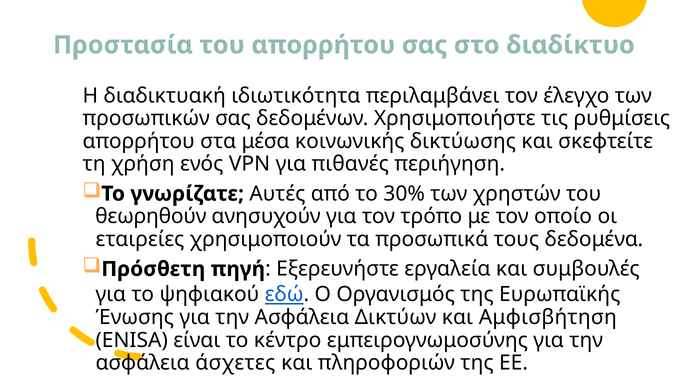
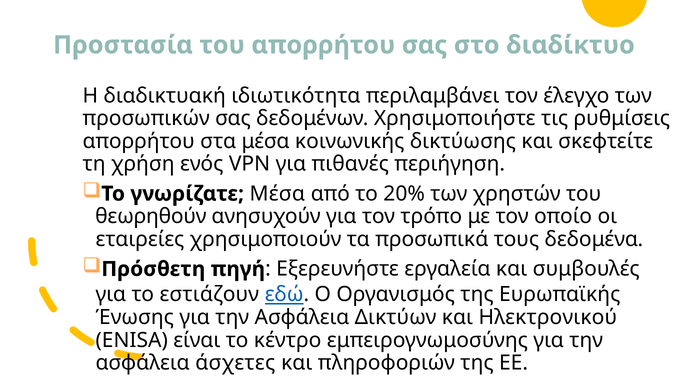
γνωρίζατε Αυτές: Αυτές -> Μέσα
30%: 30% -> 20%
ψηφιακού: ψηφιακού -> εστιάζουν
Αμφισβήτηση: Αμφισβήτηση -> Ηλεκτρονικού
